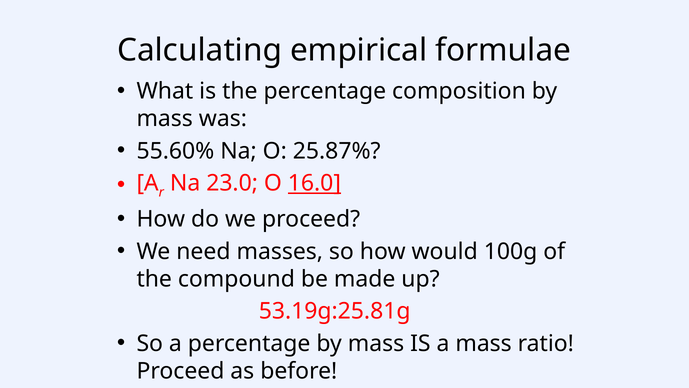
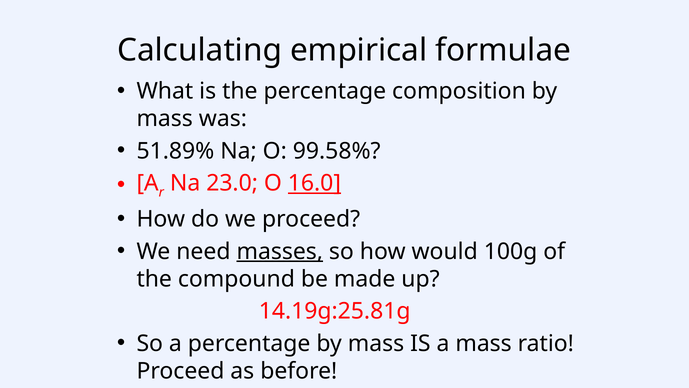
55.60%: 55.60% -> 51.89%
25.87%: 25.87% -> 99.58%
masses underline: none -> present
53.19g:25.81g: 53.19g:25.81g -> 14.19g:25.81g
